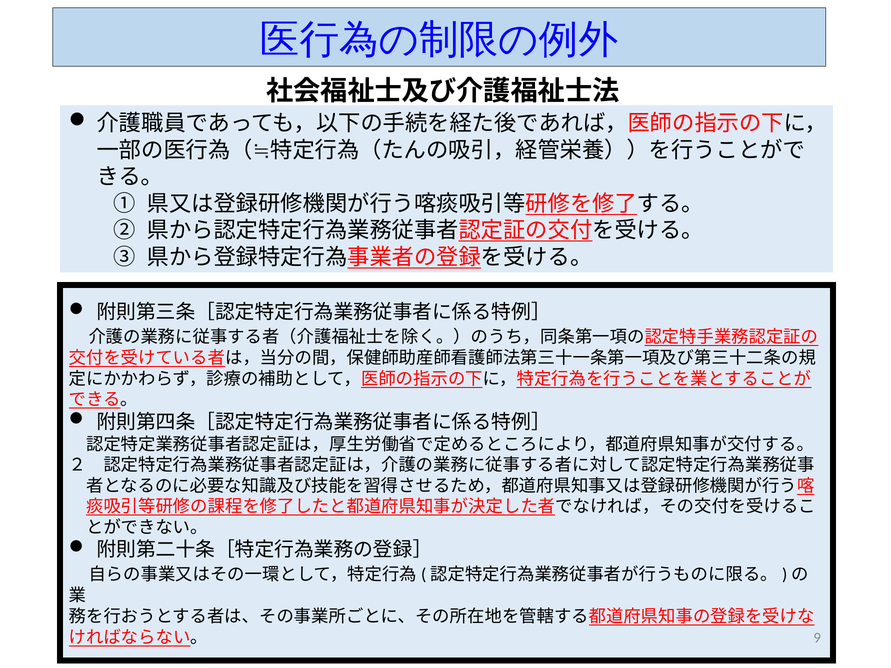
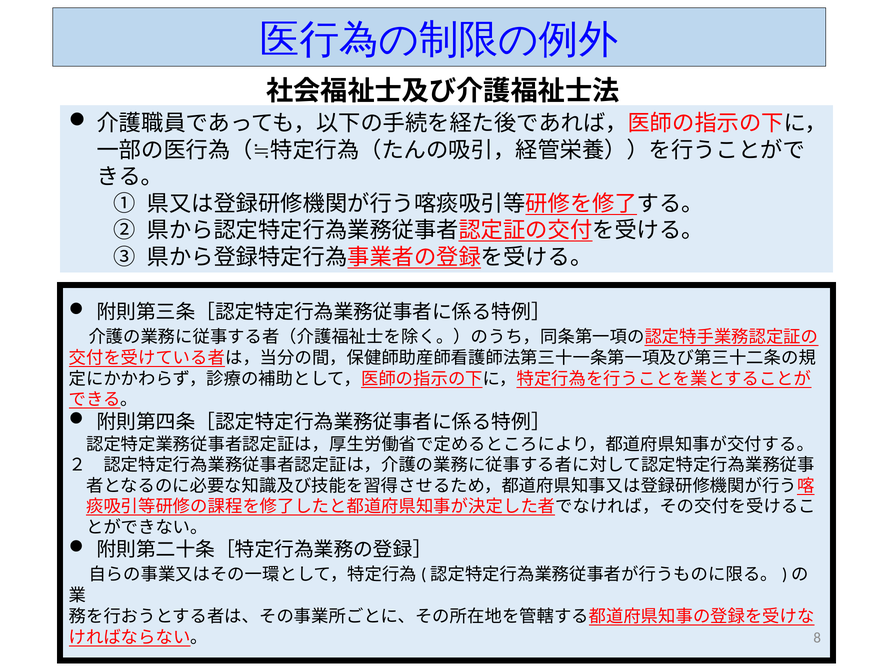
9: 9 -> 8
